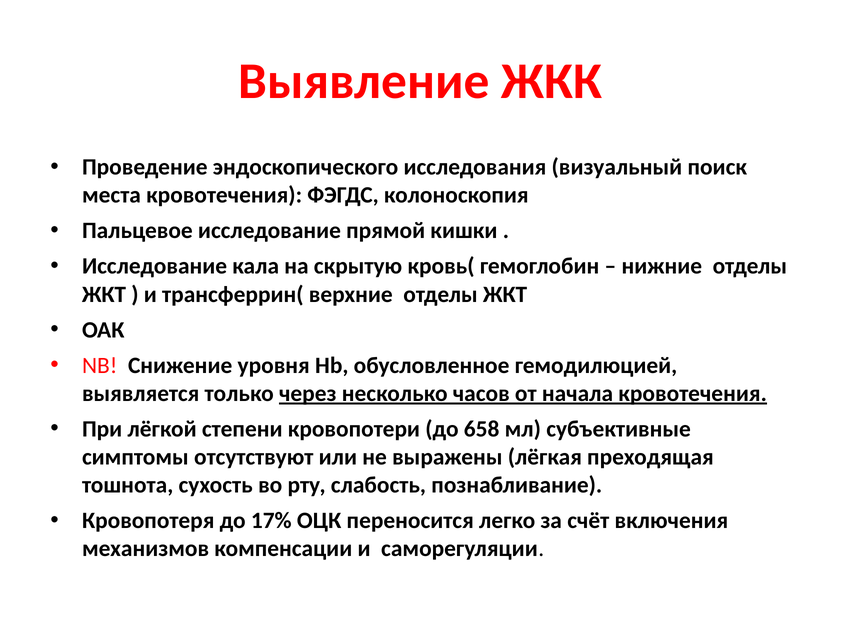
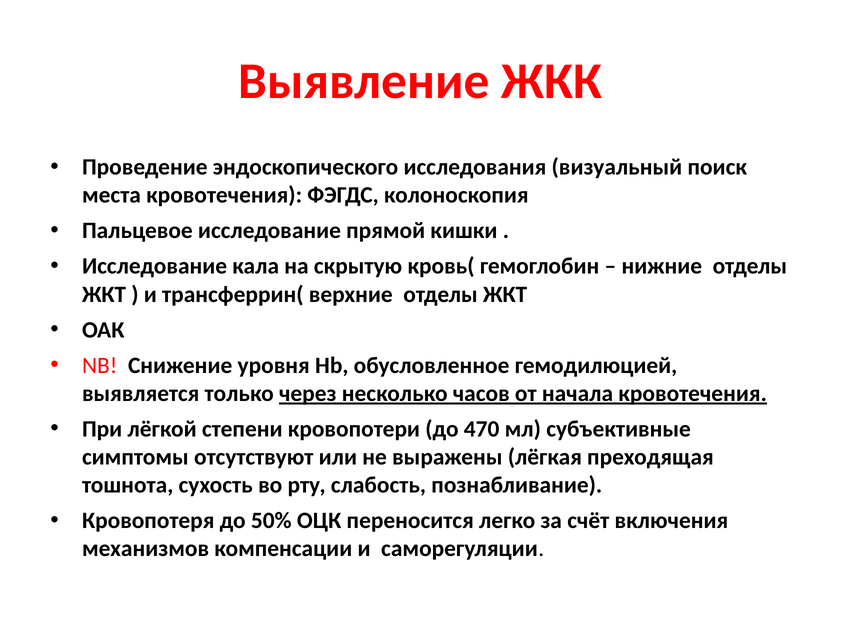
658: 658 -> 470
17%: 17% -> 50%
